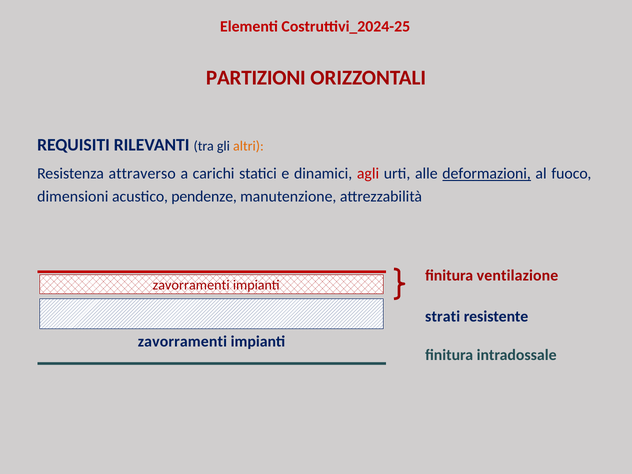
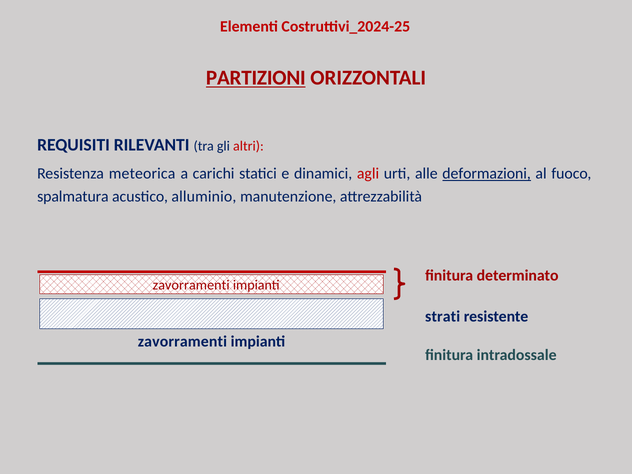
PARTIZIONI underline: none -> present
altri colour: orange -> red
attraverso: attraverso -> meteorica
dimensioni: dimensioni -> spalmatura
pendenze: pendenze -> alluminio
ventilazione: ventilazione -> determinato
